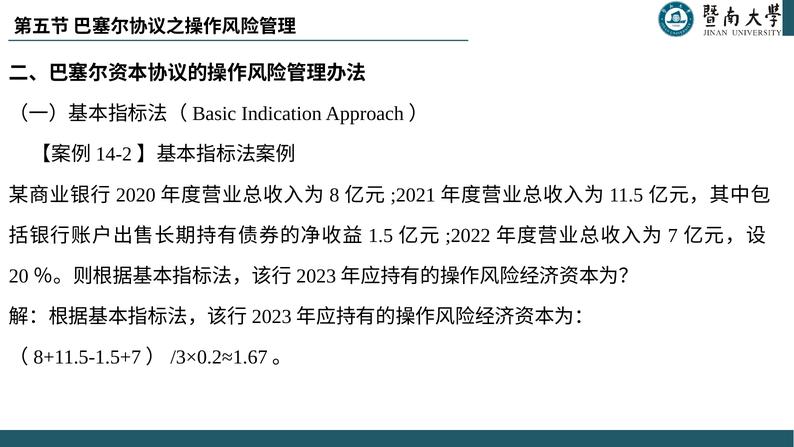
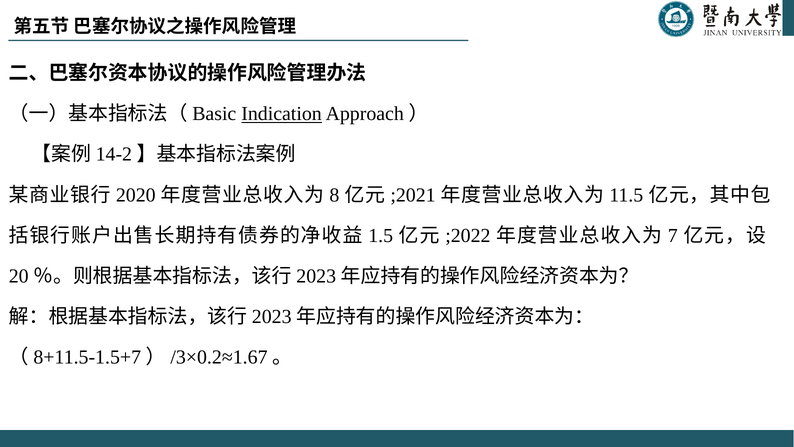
Indication underline: none -> present
